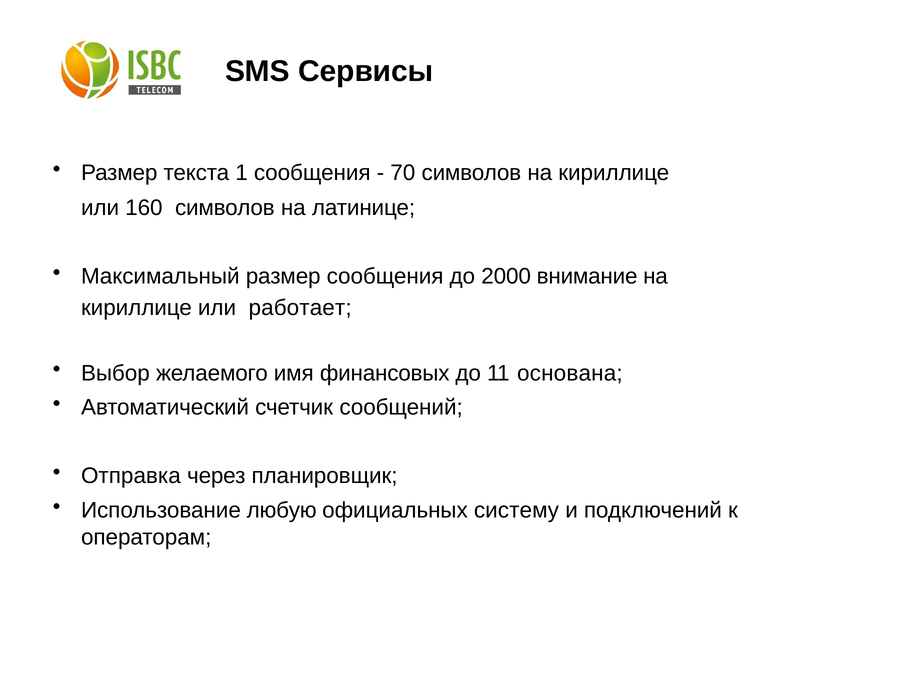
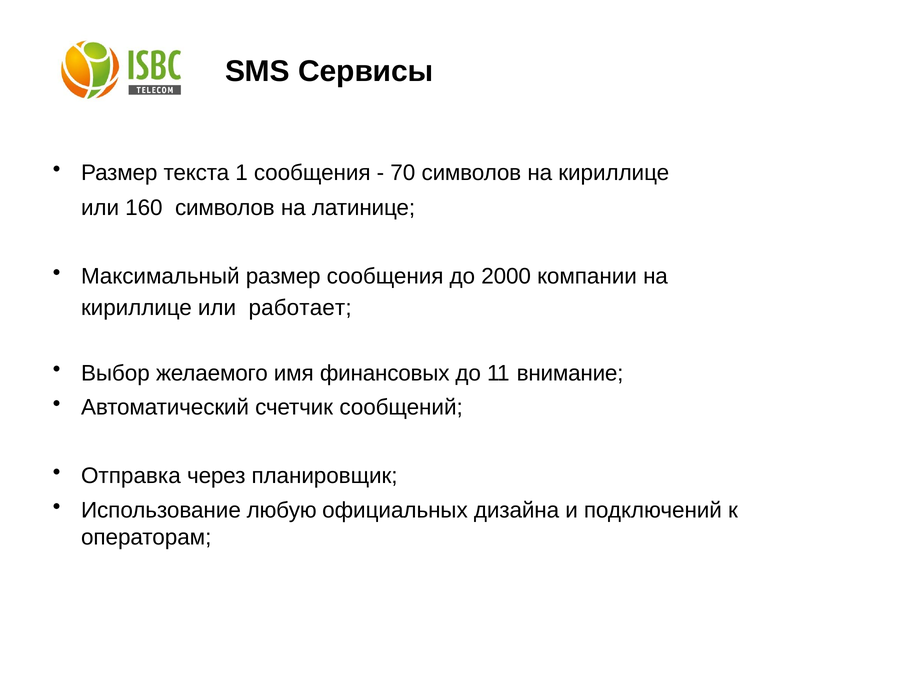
внимание: внимание -> компании
основана: основана -> внимание
систему: систему -> дизайна
